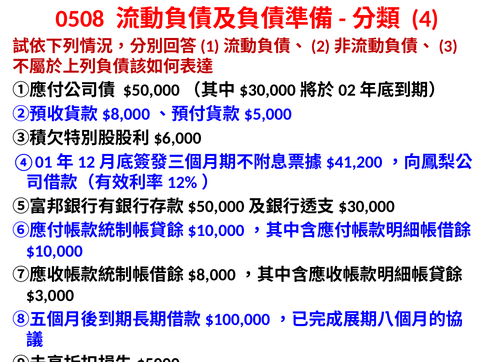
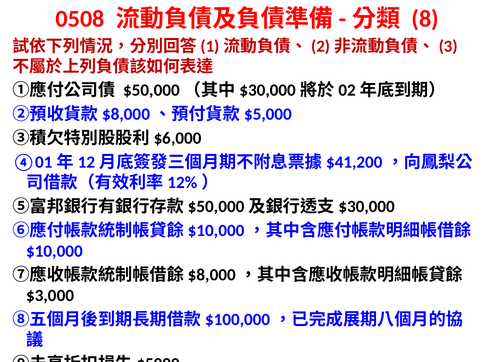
4: 4 -> 8
